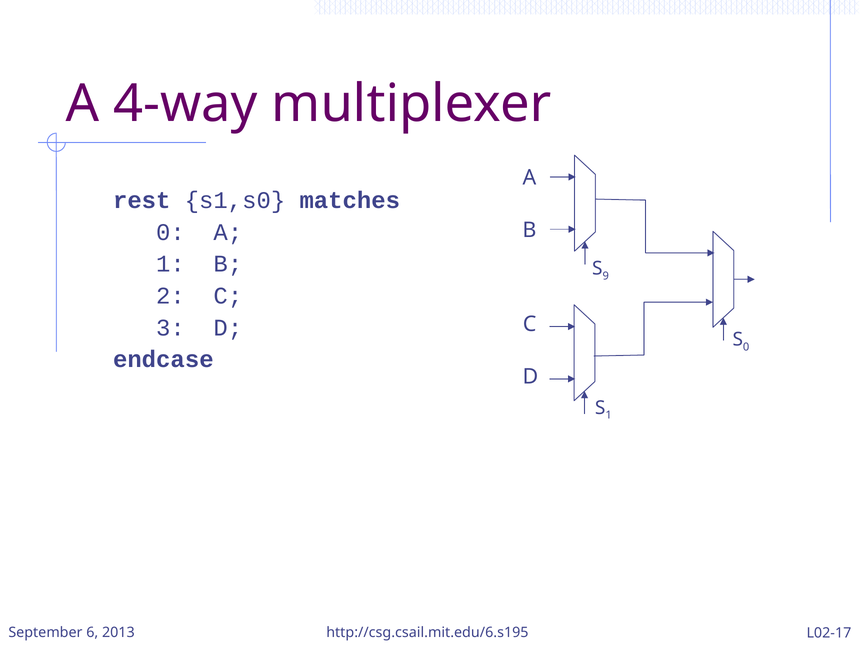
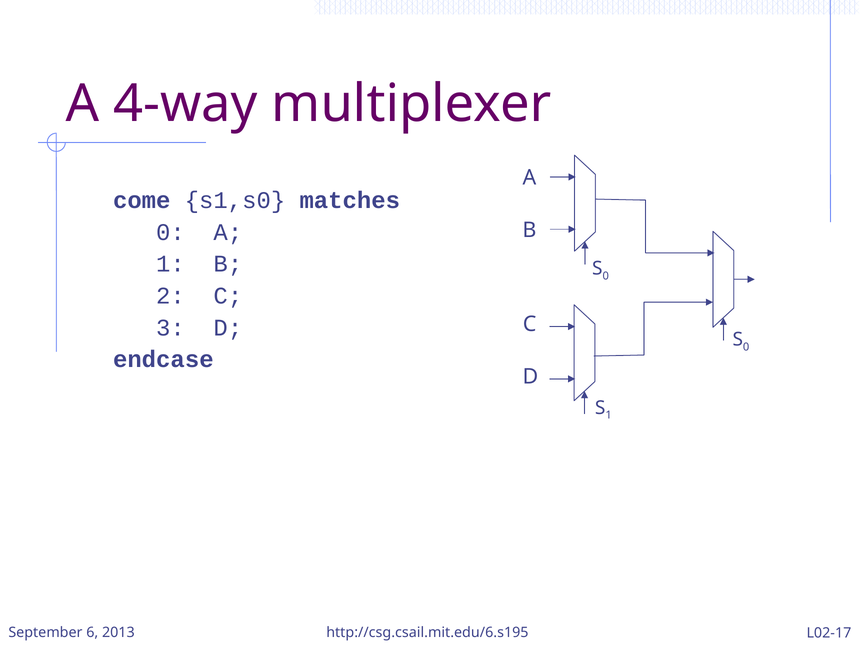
rest: rest -> come
9 at (606, 276): 9 -> 0
